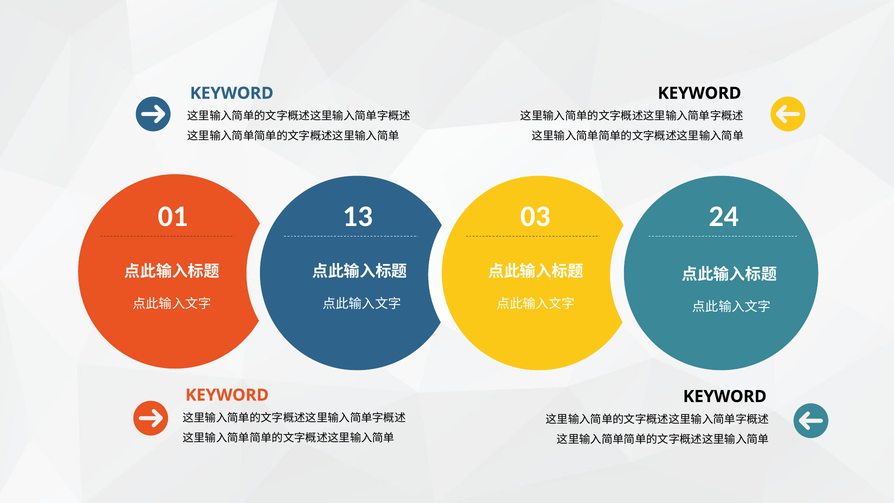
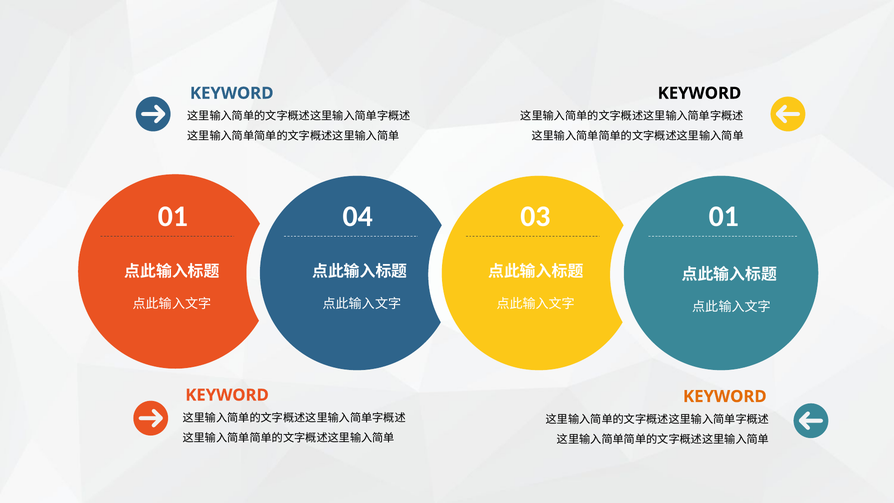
13: 13 -> 04
03 24: 24 -> 01
KEYWORD at (725, 396) colour: black -> orange
